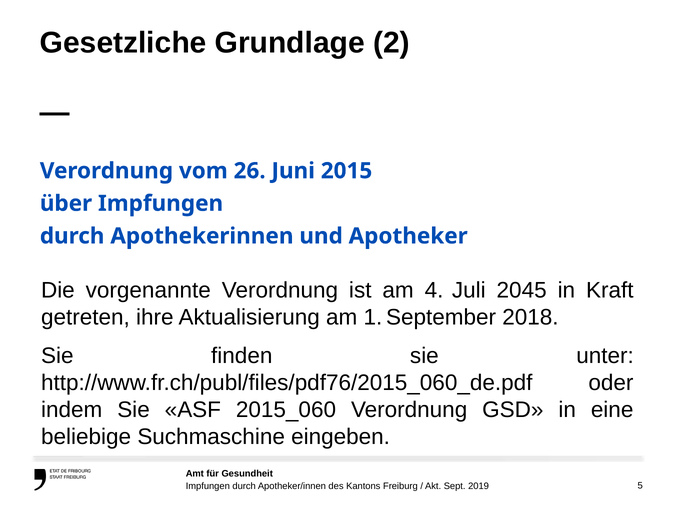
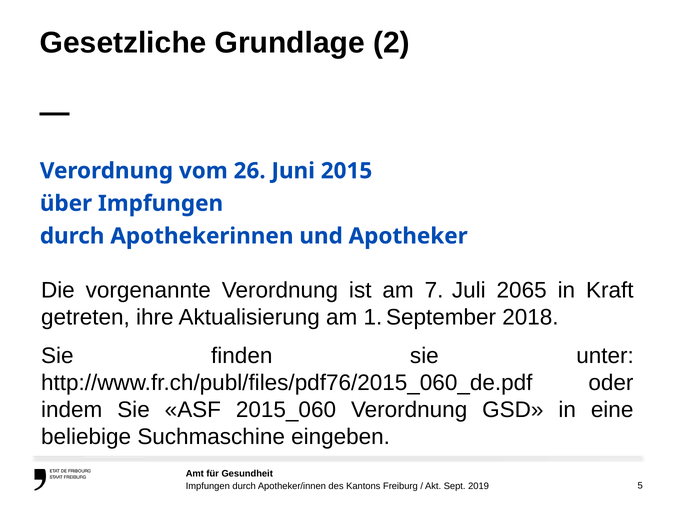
4: 4 -> 7
2045: 2045 -> 2065
